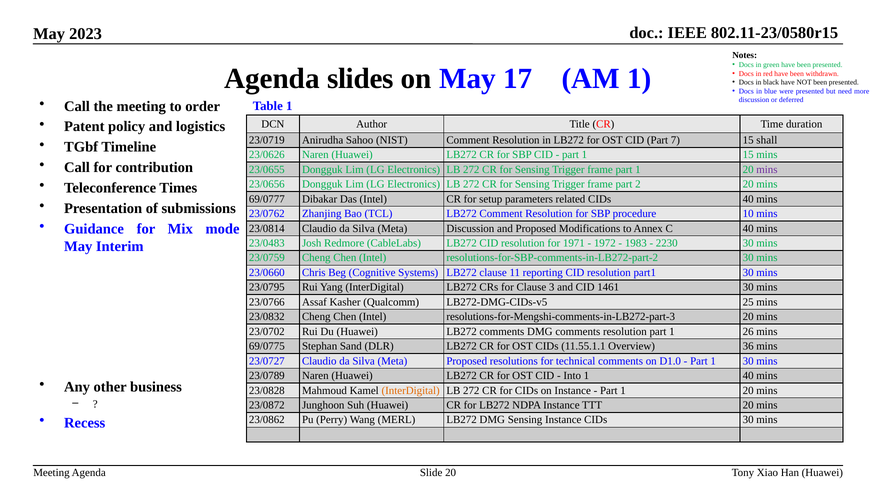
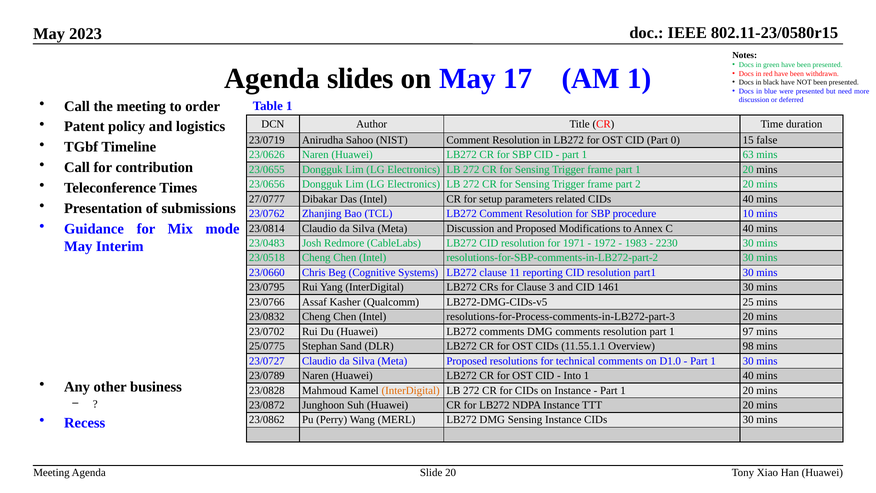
7: 7 -> 0
shall: shall -> false
1 15: 15 -> 63
mins at (767, 169) colour: purple -> black
69/0777: 69/0777 -> 27/0777
23/0759: 23/0759 -> 23/0518
resolutions-for-Mengshi-comments-in-LB272-part-3: resolutions-for-Mengshi-comments-in-LB272-part-3 -> resolutions-for-Process-comments-in-LB272-part-3
26: 26 -> 97
69/0775: 69/0775 -> 25/0775
36: 36 -> 98
